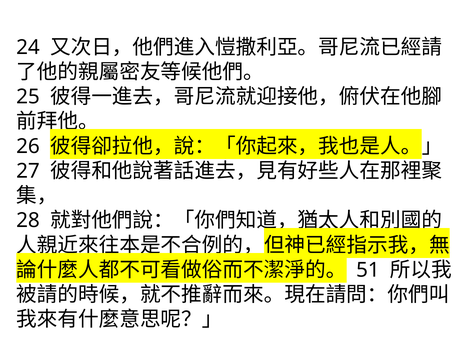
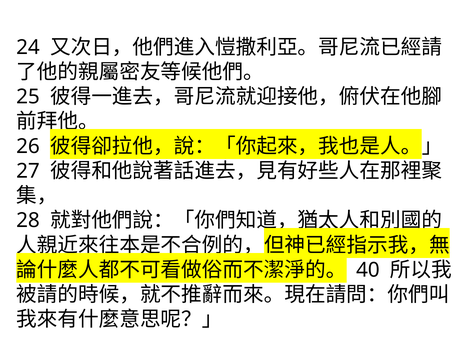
51: 51 -> 40
